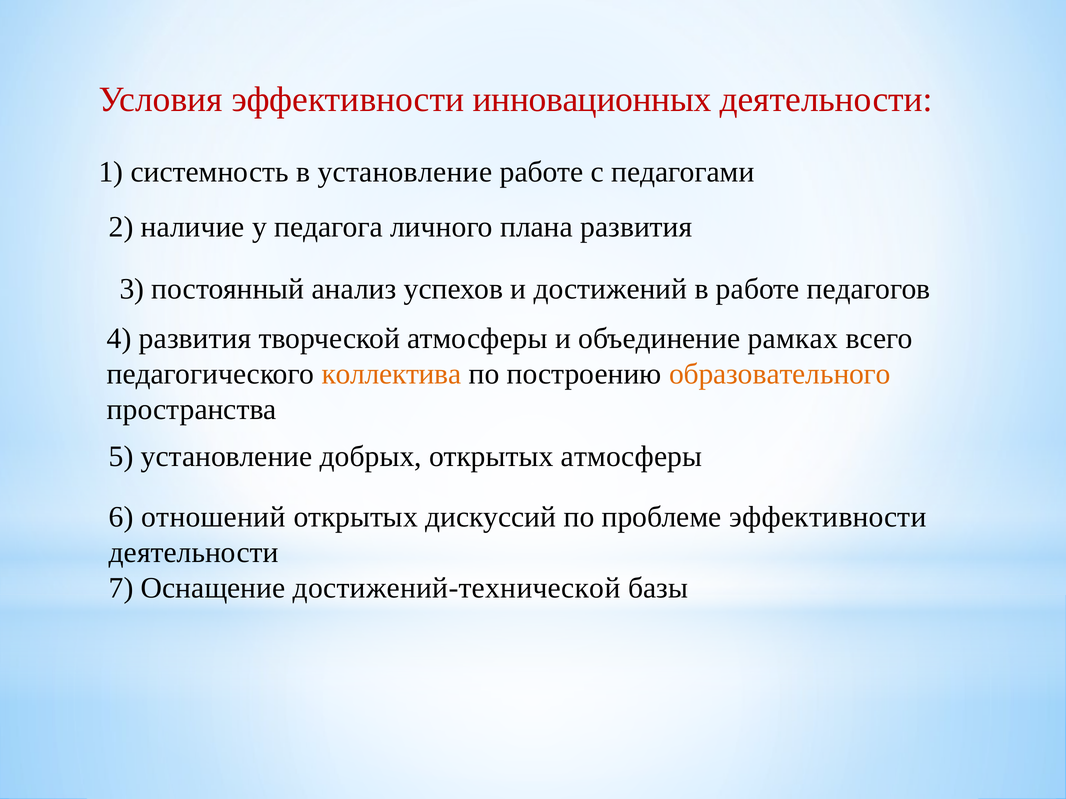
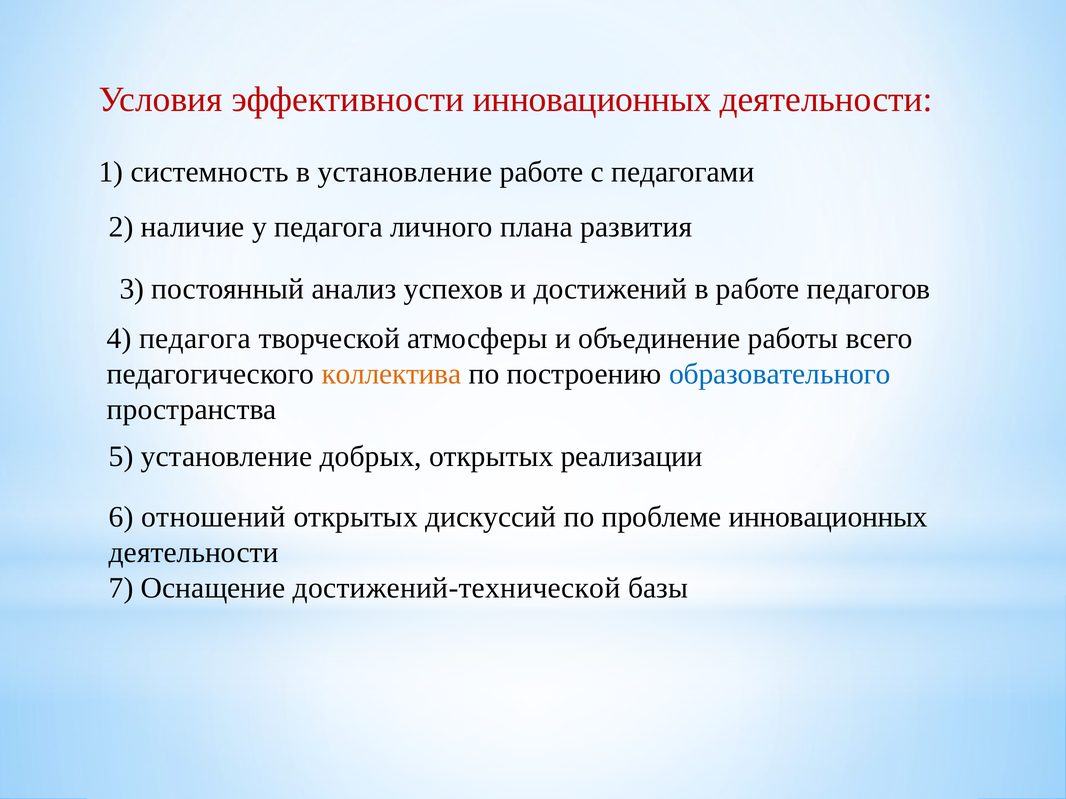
4 развития: развития -> педагога
рамках: рамках -> работы
образовательного colour: orange -> blue
открытых атмосферы: атмосферы -> реализации
проблеме эффективности: эффективности -> инновационных
